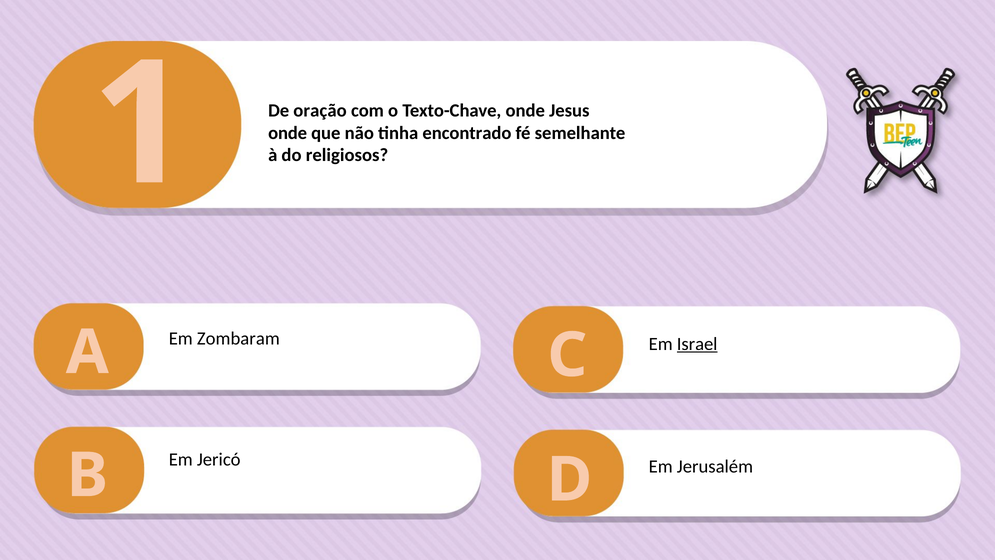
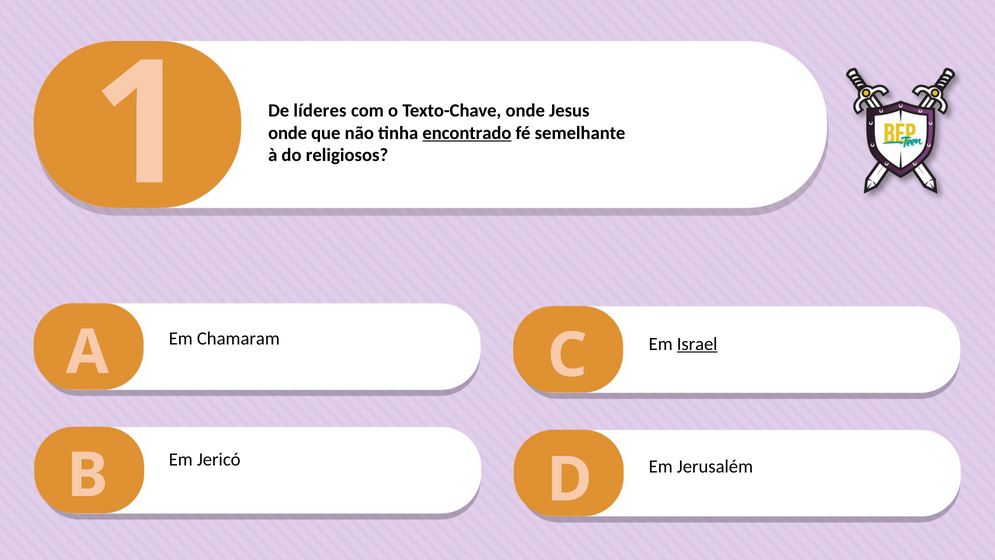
oração: oração -> líderes
encontrado underline: none -> present
Zombaram: Zombaram -> Chamaram
